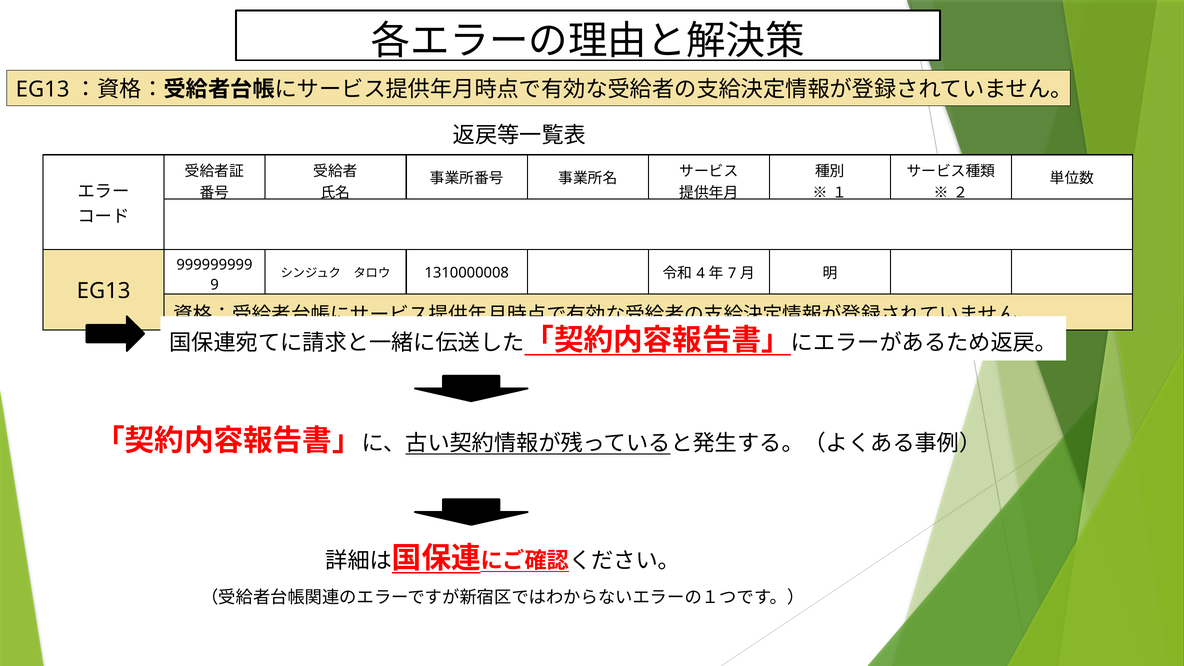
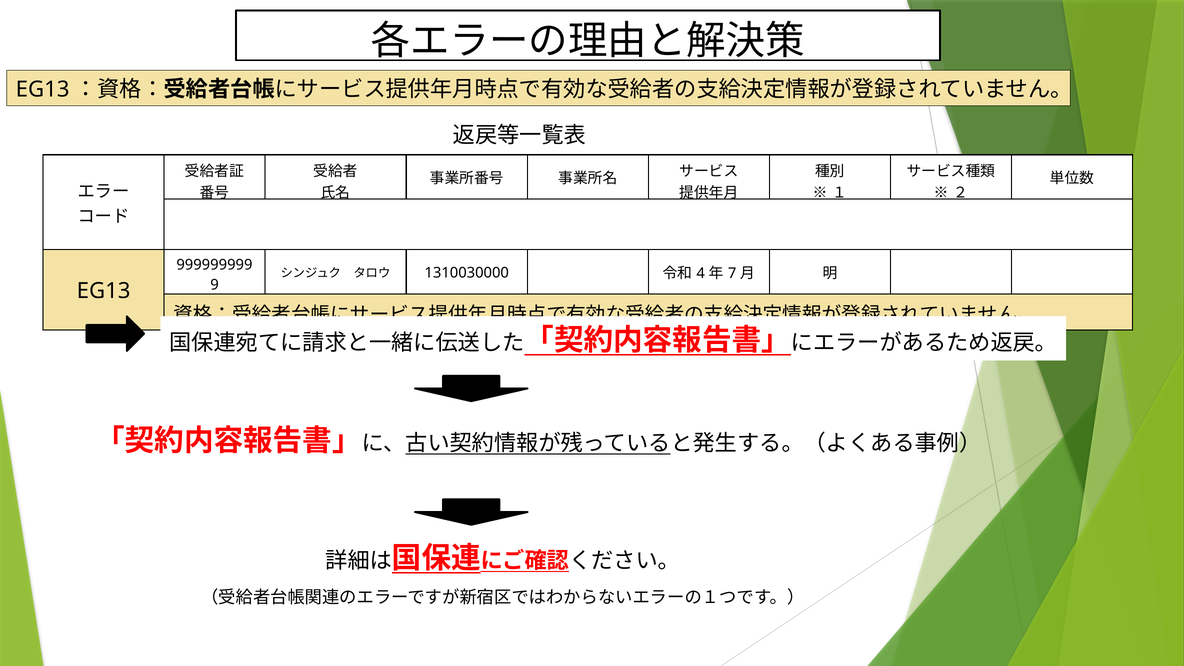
1310000008: 1310000008 -> 1310030000
